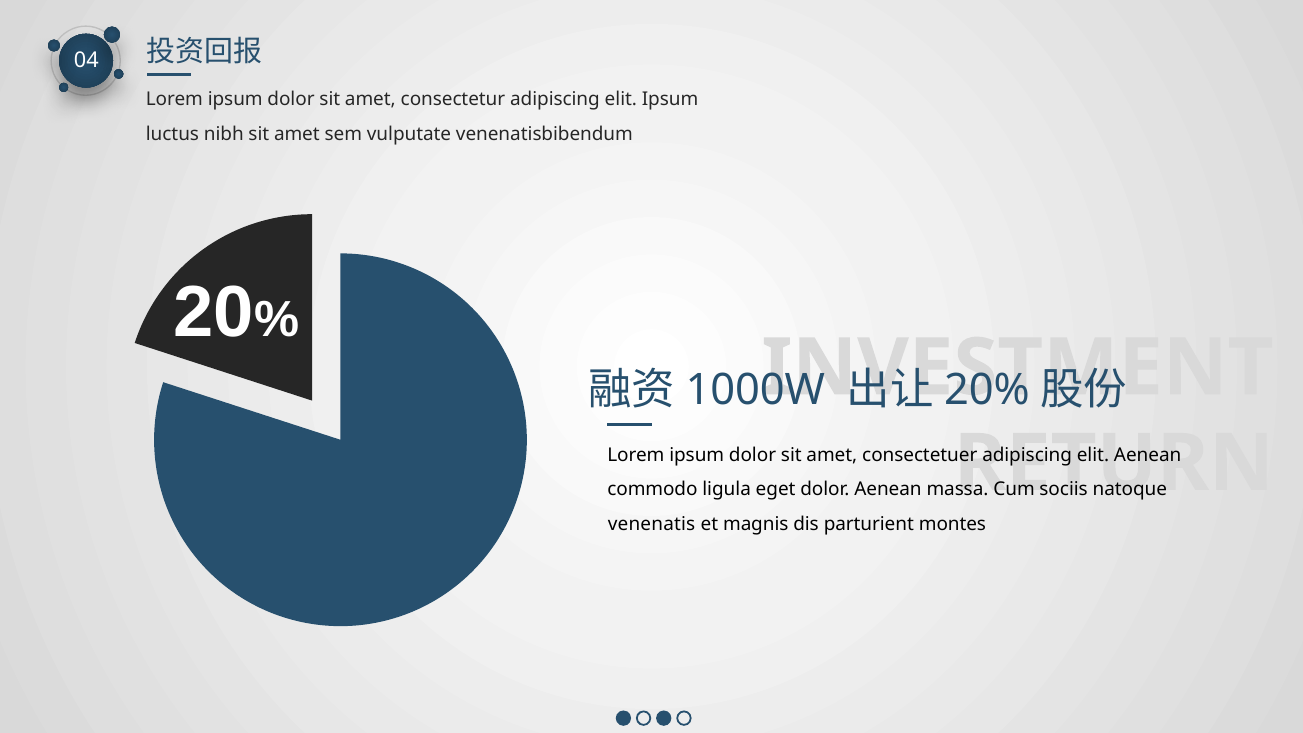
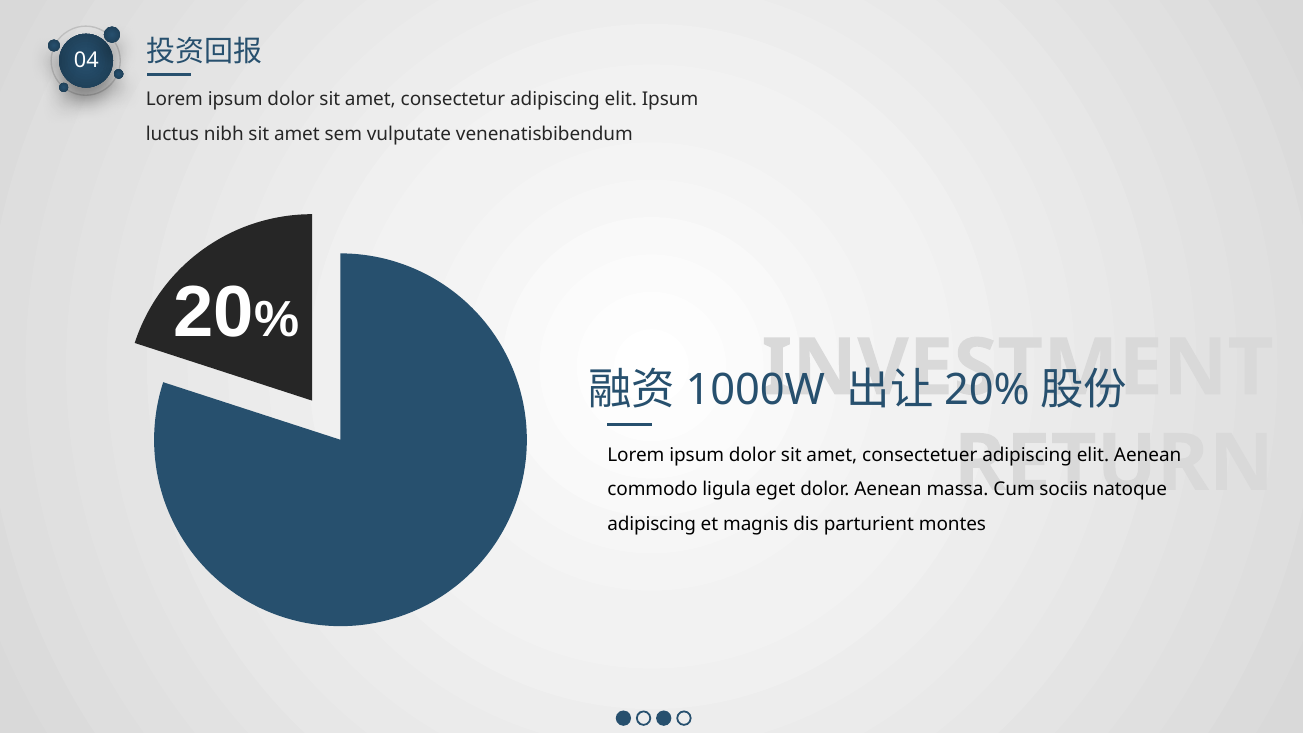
venenatis at (652, 524): venenatis -> adipiscing
